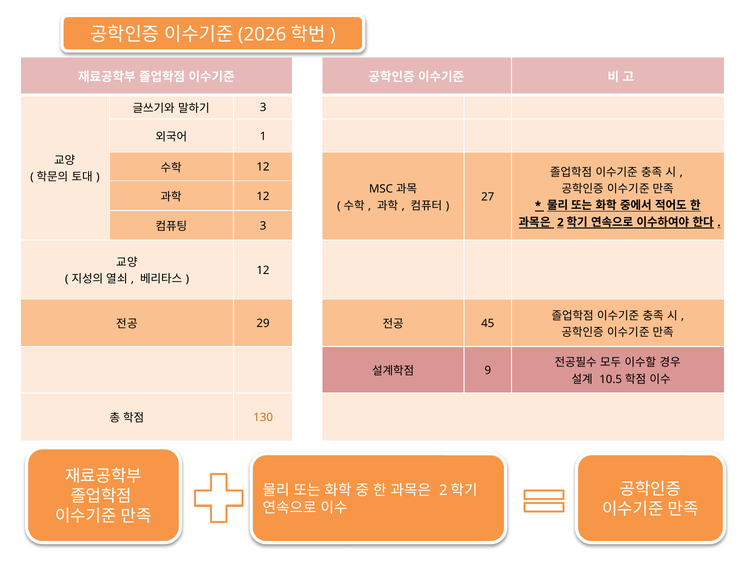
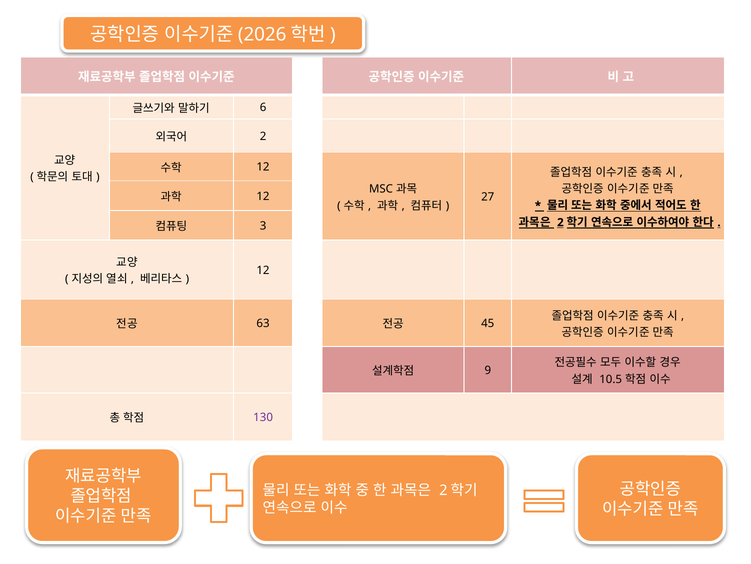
3 at (263, 108): 3 -> 6
1 at (263, 136): 1 -> 2
29: 29 -> 63
130 colour: orange -> purple
